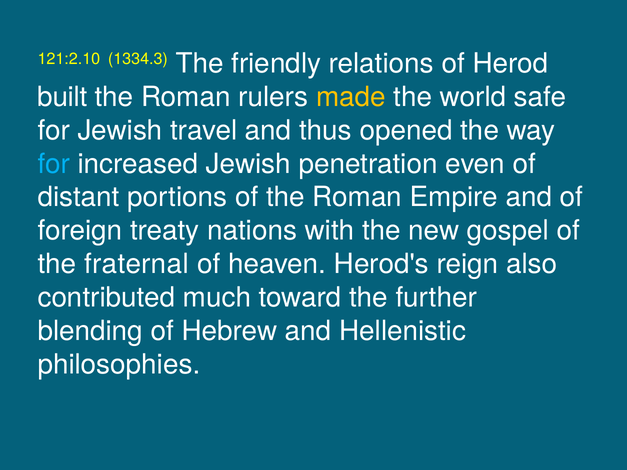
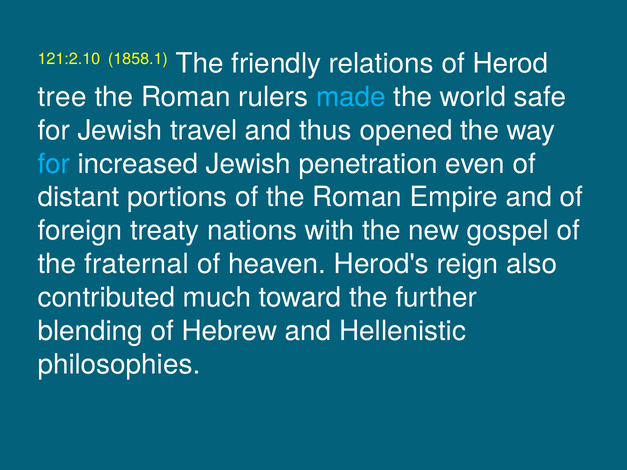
1334.3: 1334.3 -> 1858.1
built: built -> tree
made colour: yellow -> light blue
